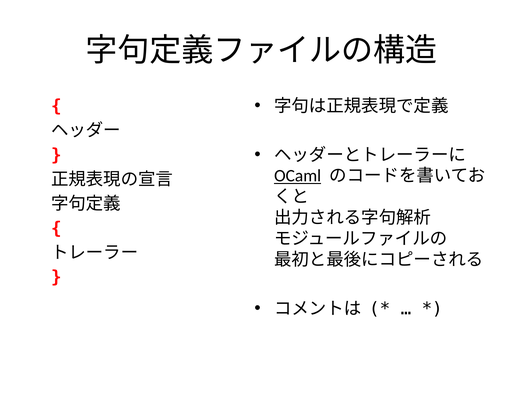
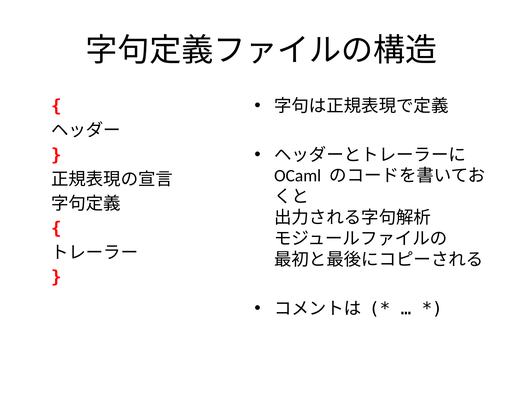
OCaml underline: present -> none
